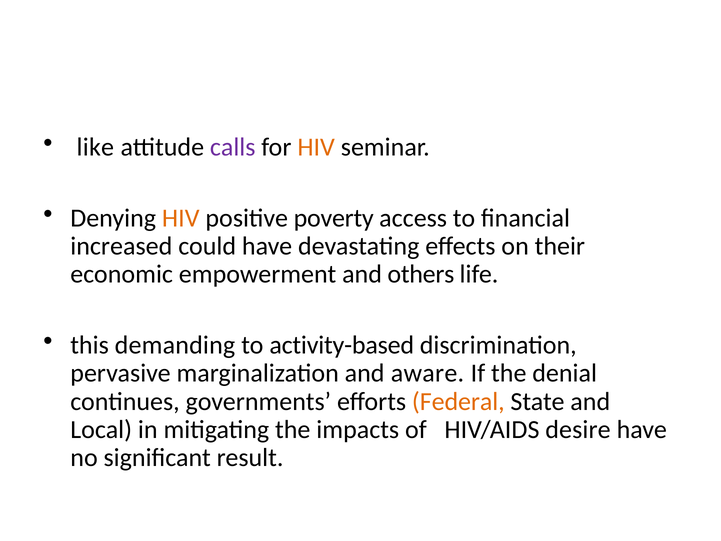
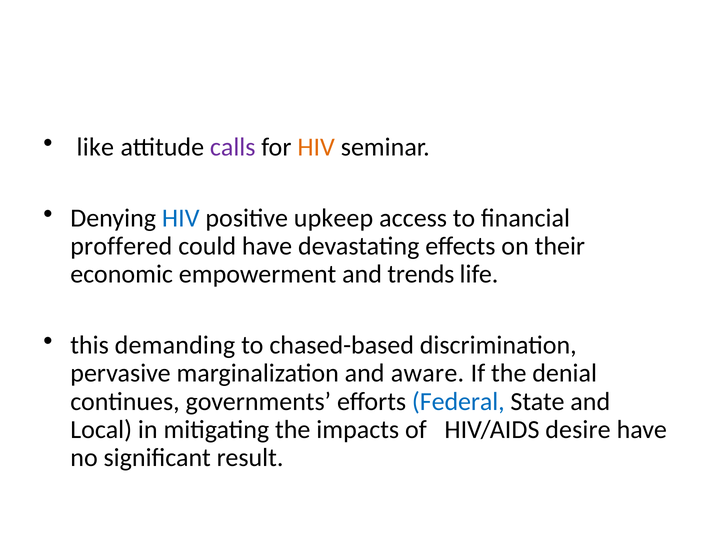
HIV at (181, 218) colour: orange -> blue
poverty: poverty -> upkeep
increased: increased -> proffered
others: others -> trends
activity-based: activity-based -> chased-based
Federal colour: orange -> blue
